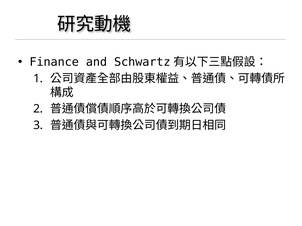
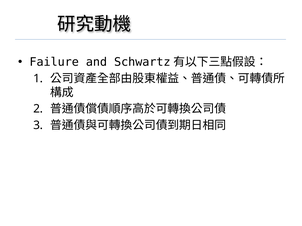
Finance: Finance -> Failure
